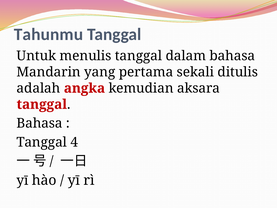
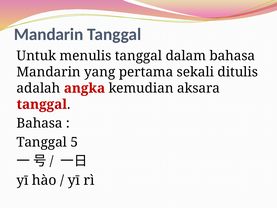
Tahunmu at (48, 34): Tahunmu -> Mandarin
4: 4 -> 5
